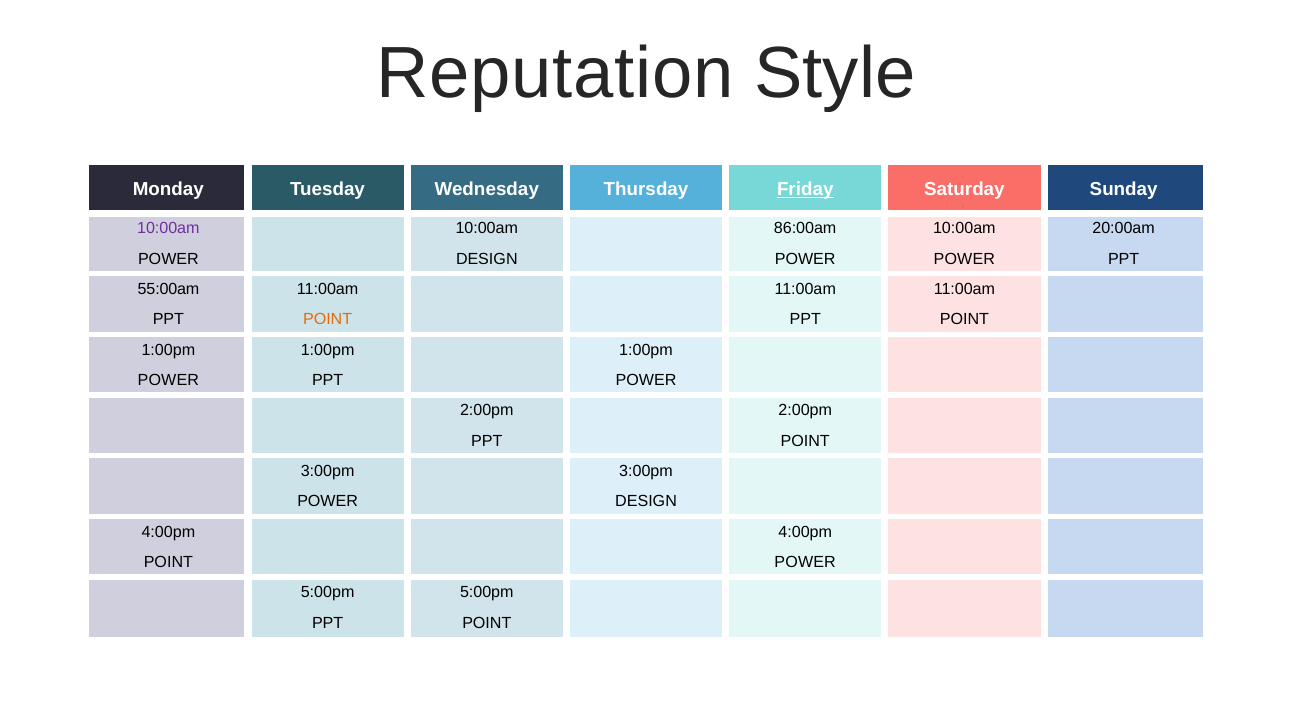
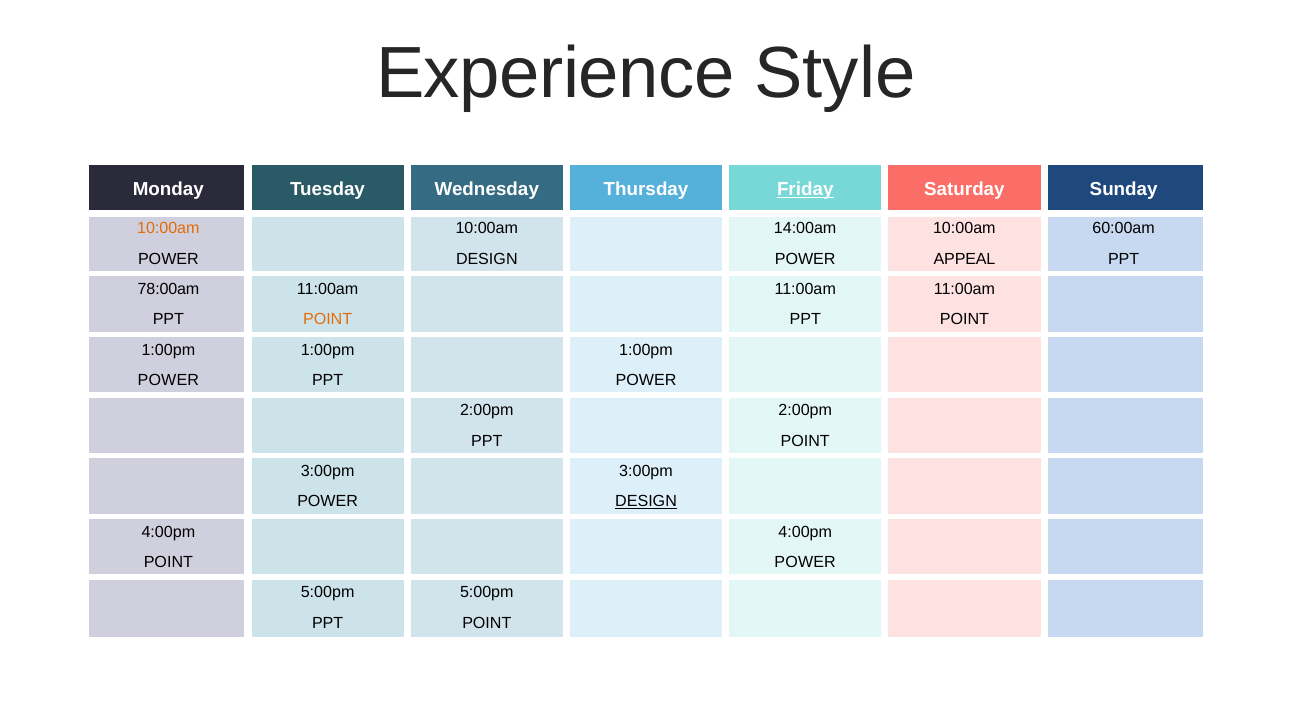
Reputation: Reputation -> Experience
10:00am at (168, 229) colour: purple -> orange
86:00am: 86:00am -> 14:00am
20:00am: 20:00am -> 60:00am
POWER POWER: POWER -> APPEAL
55:00am: 55:00am -> 78:00am
DESIGN at (646, 502) underline: none -> present
